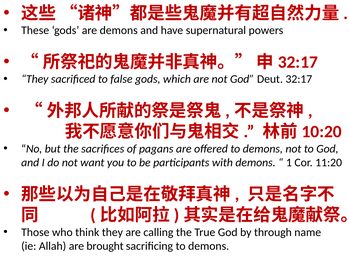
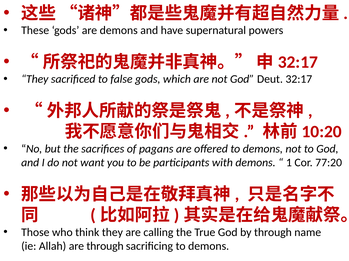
11:20: 11:20 -> 77:20
are brought: brought -> through
